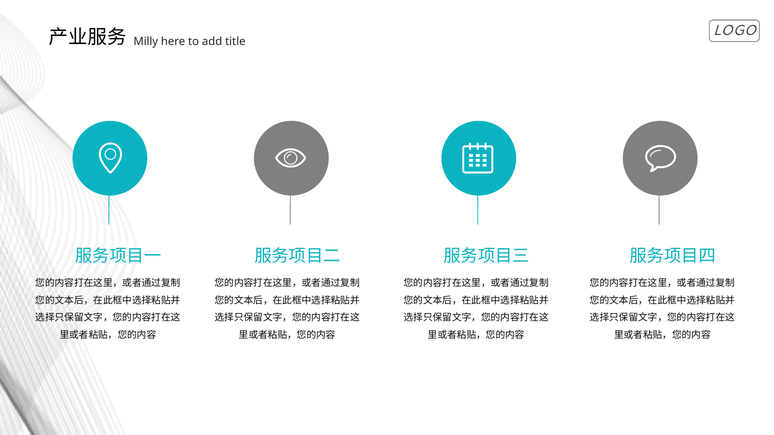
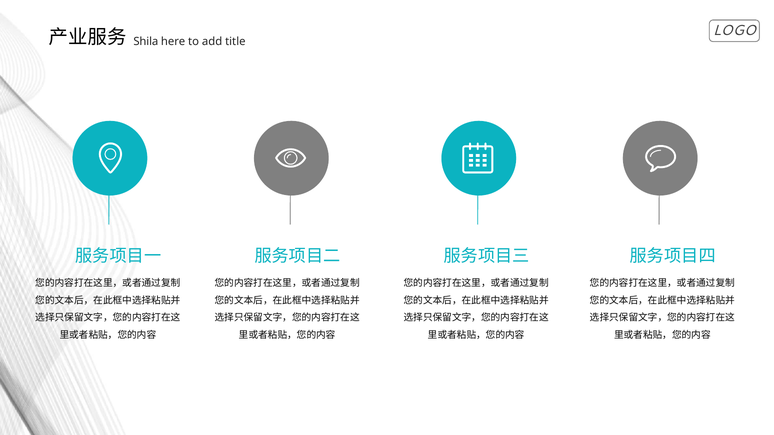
Milly: Milly -> Shila
